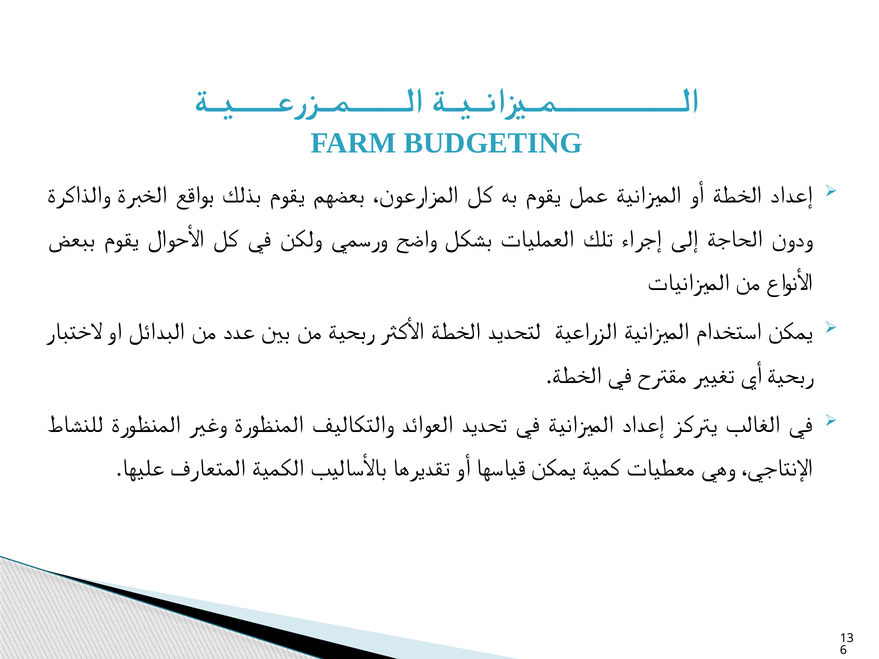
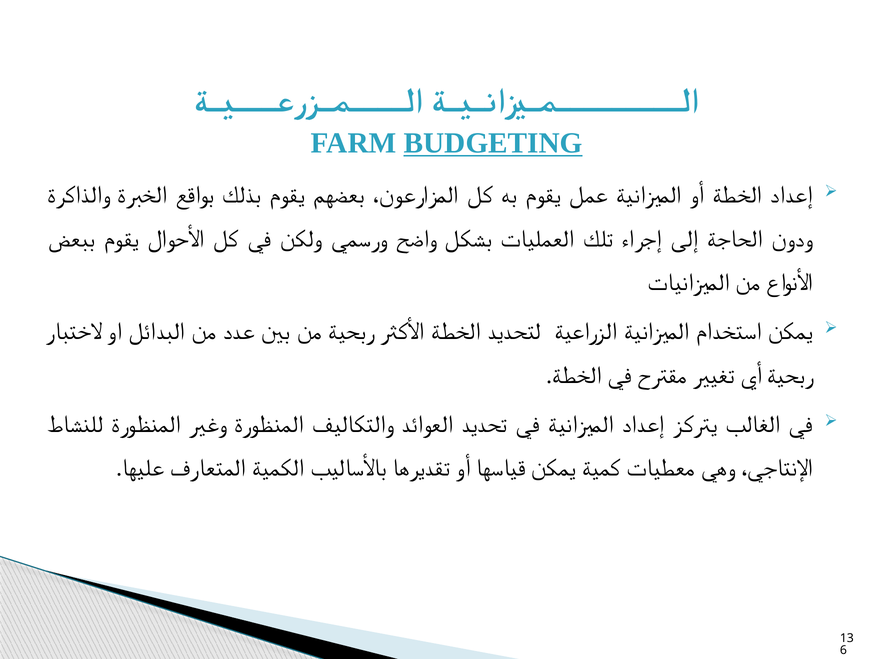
BUDGETING underline: none -> present
